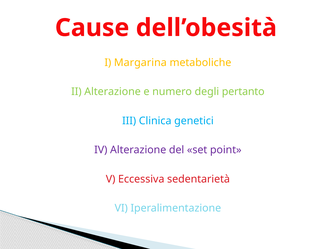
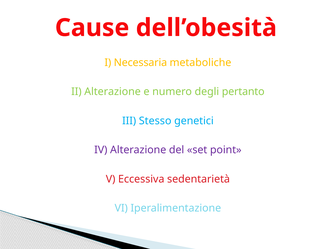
Margarina: Margarina -> Necessaria
Clinica: Clinica -> Stesso
